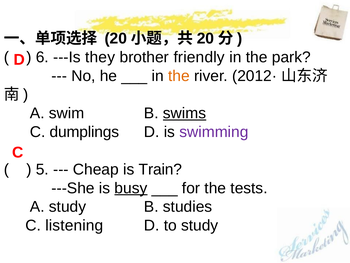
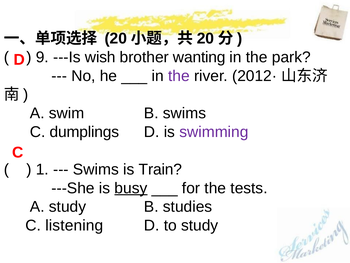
6: 6 -> 9
they: they -> wish
friendly: friendly -> wanting
the at (179, 76) colour: orange -> purple
swims at (185, 113) underline: present -> none
5: 5 -> 1
Cheap at (96, 169): Cheap -> Swims
